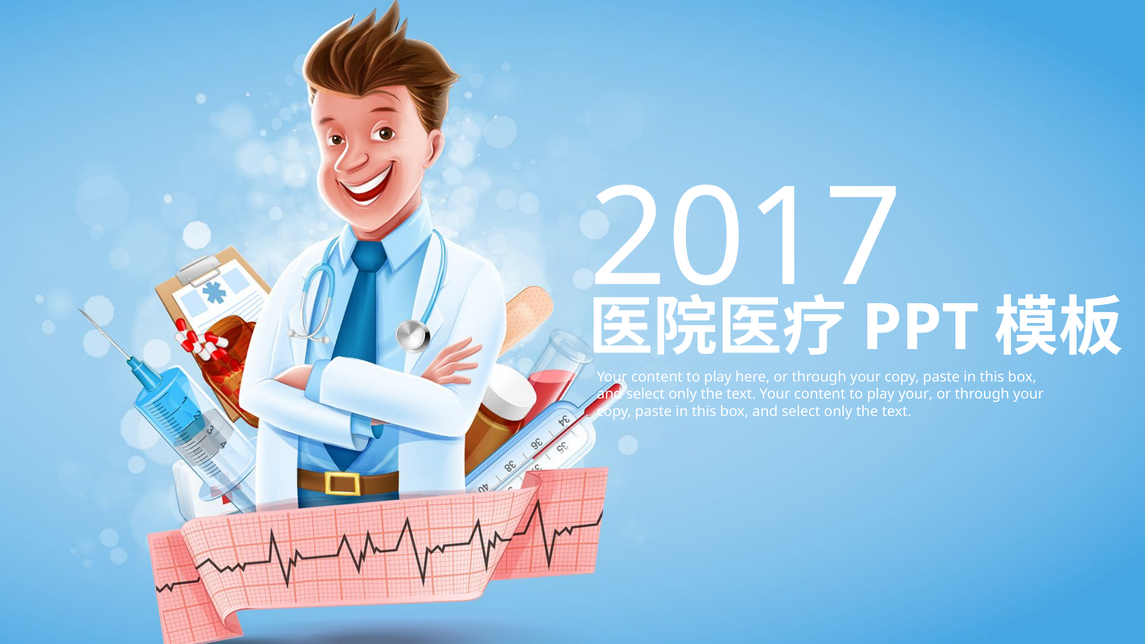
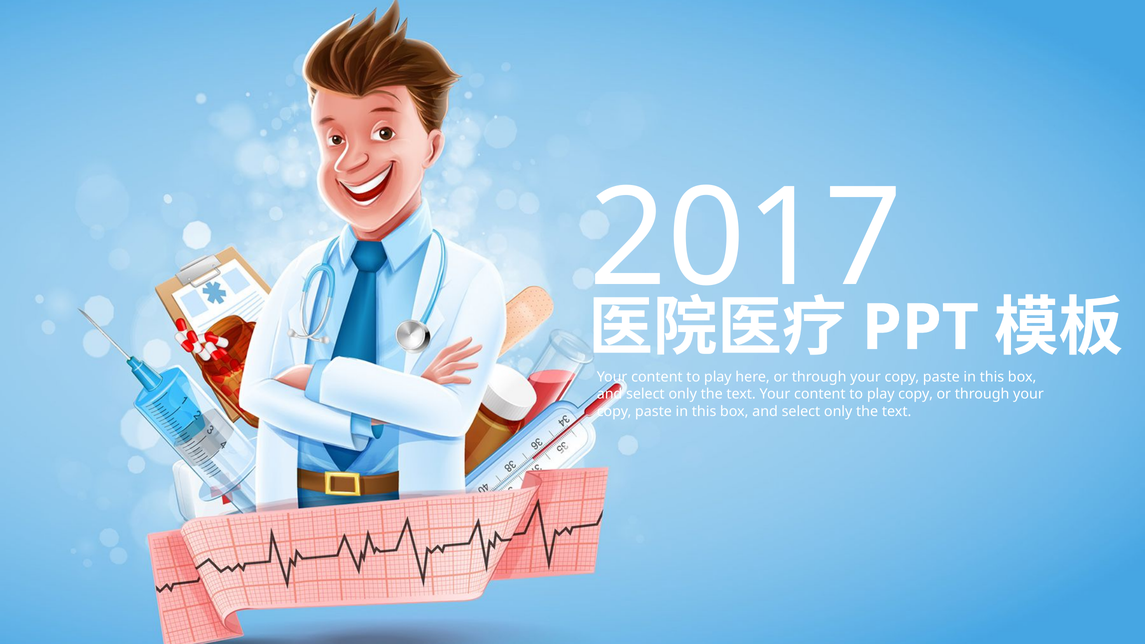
play your: your -> copy
